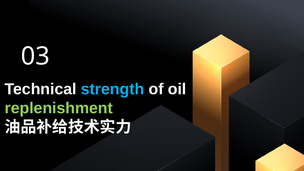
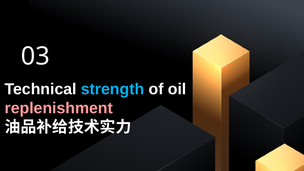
replenishment colour: light green -> pink
